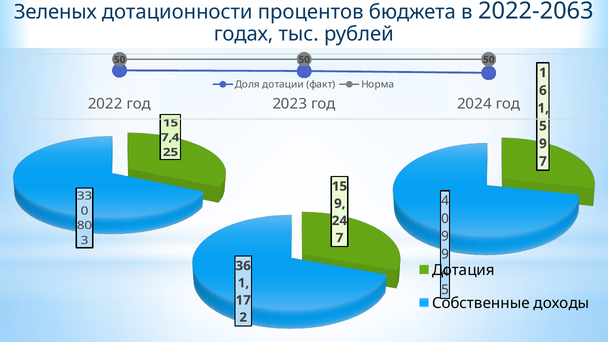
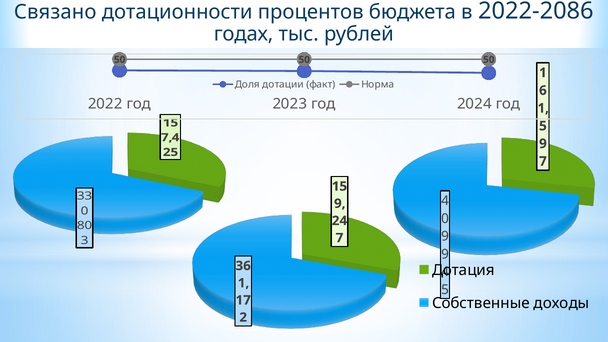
Зеленых: Зеленых -> Связано
2022-2063: 2022-2063 -> 2022-2086
